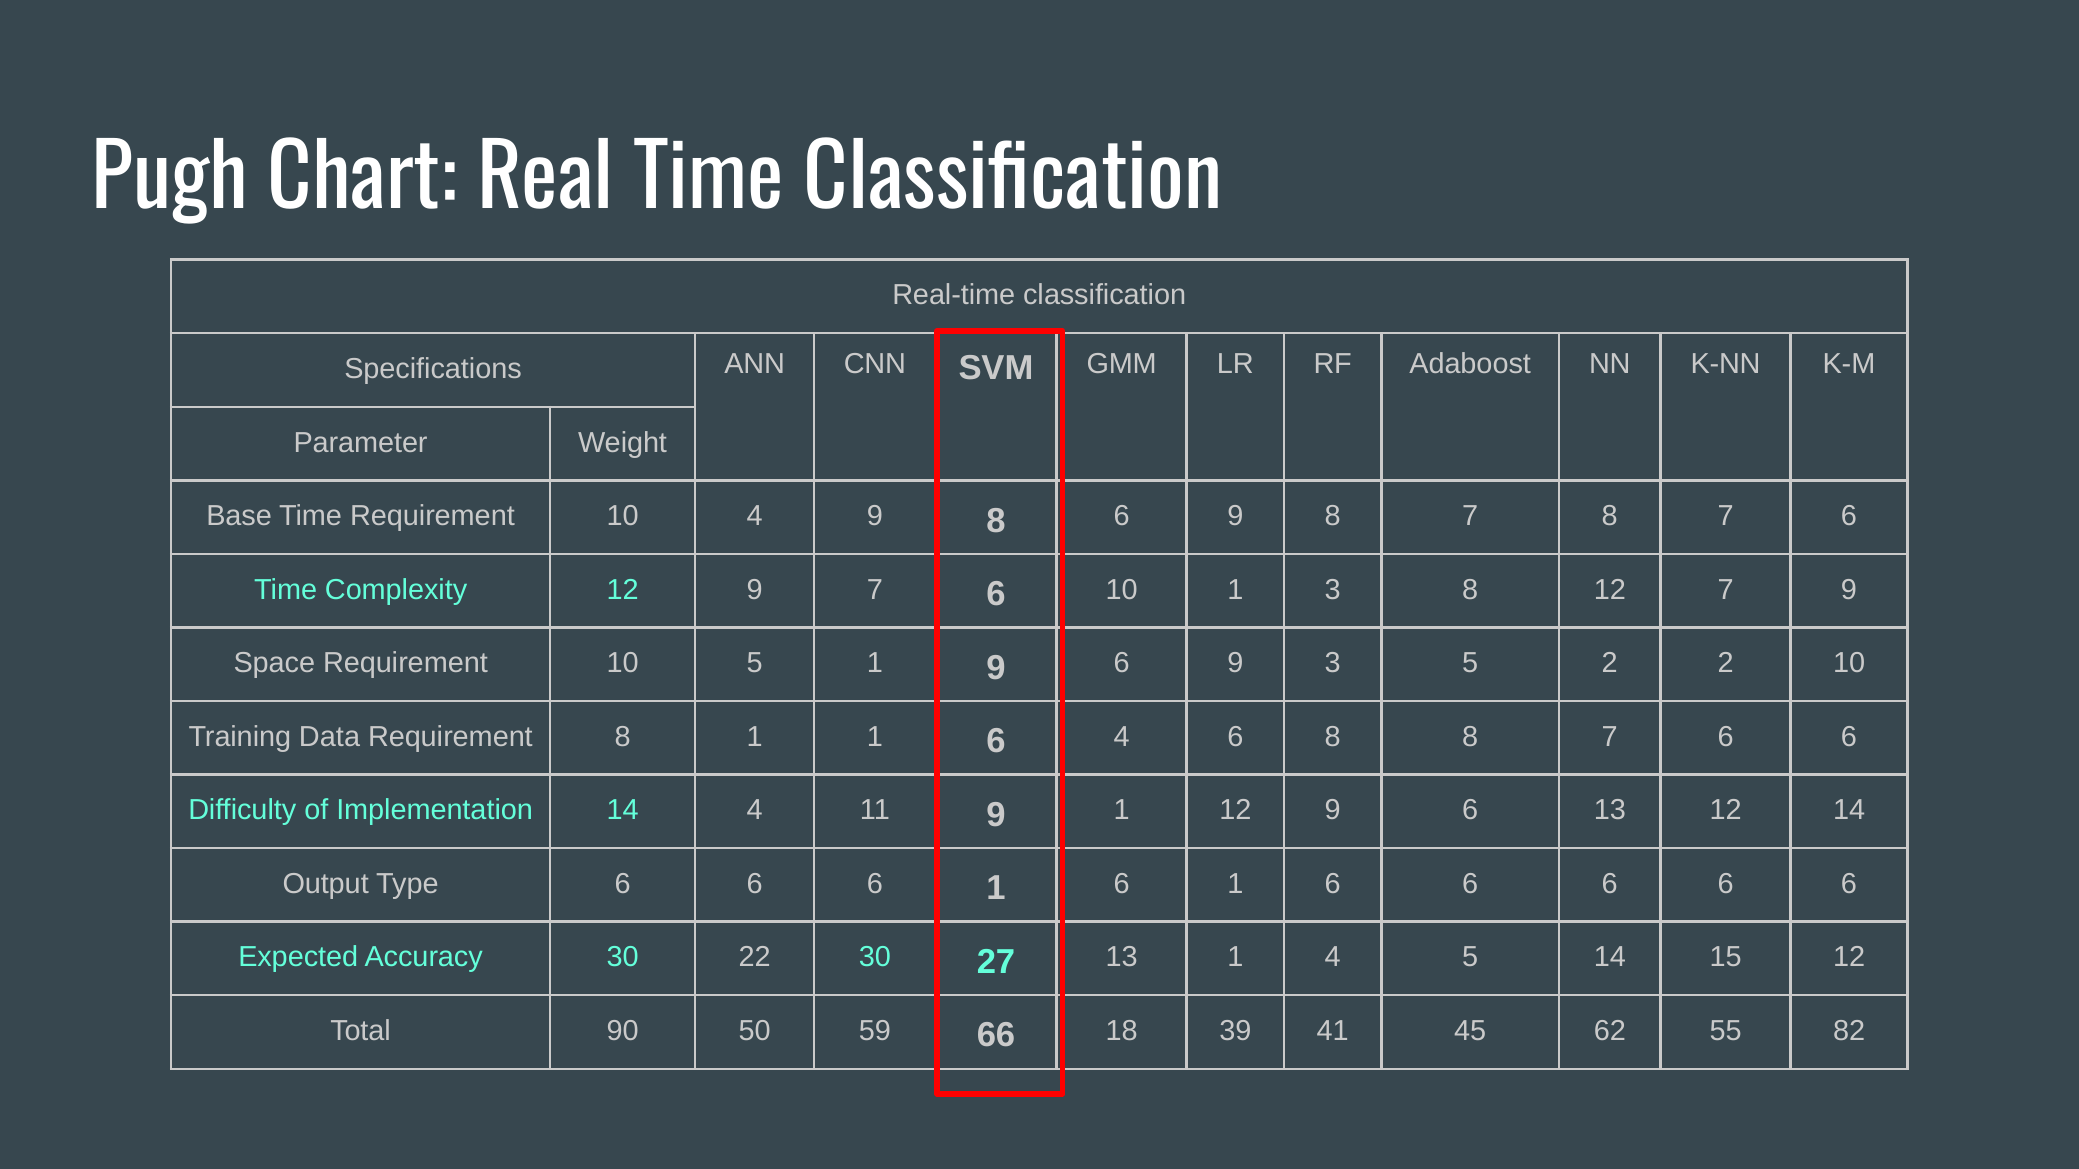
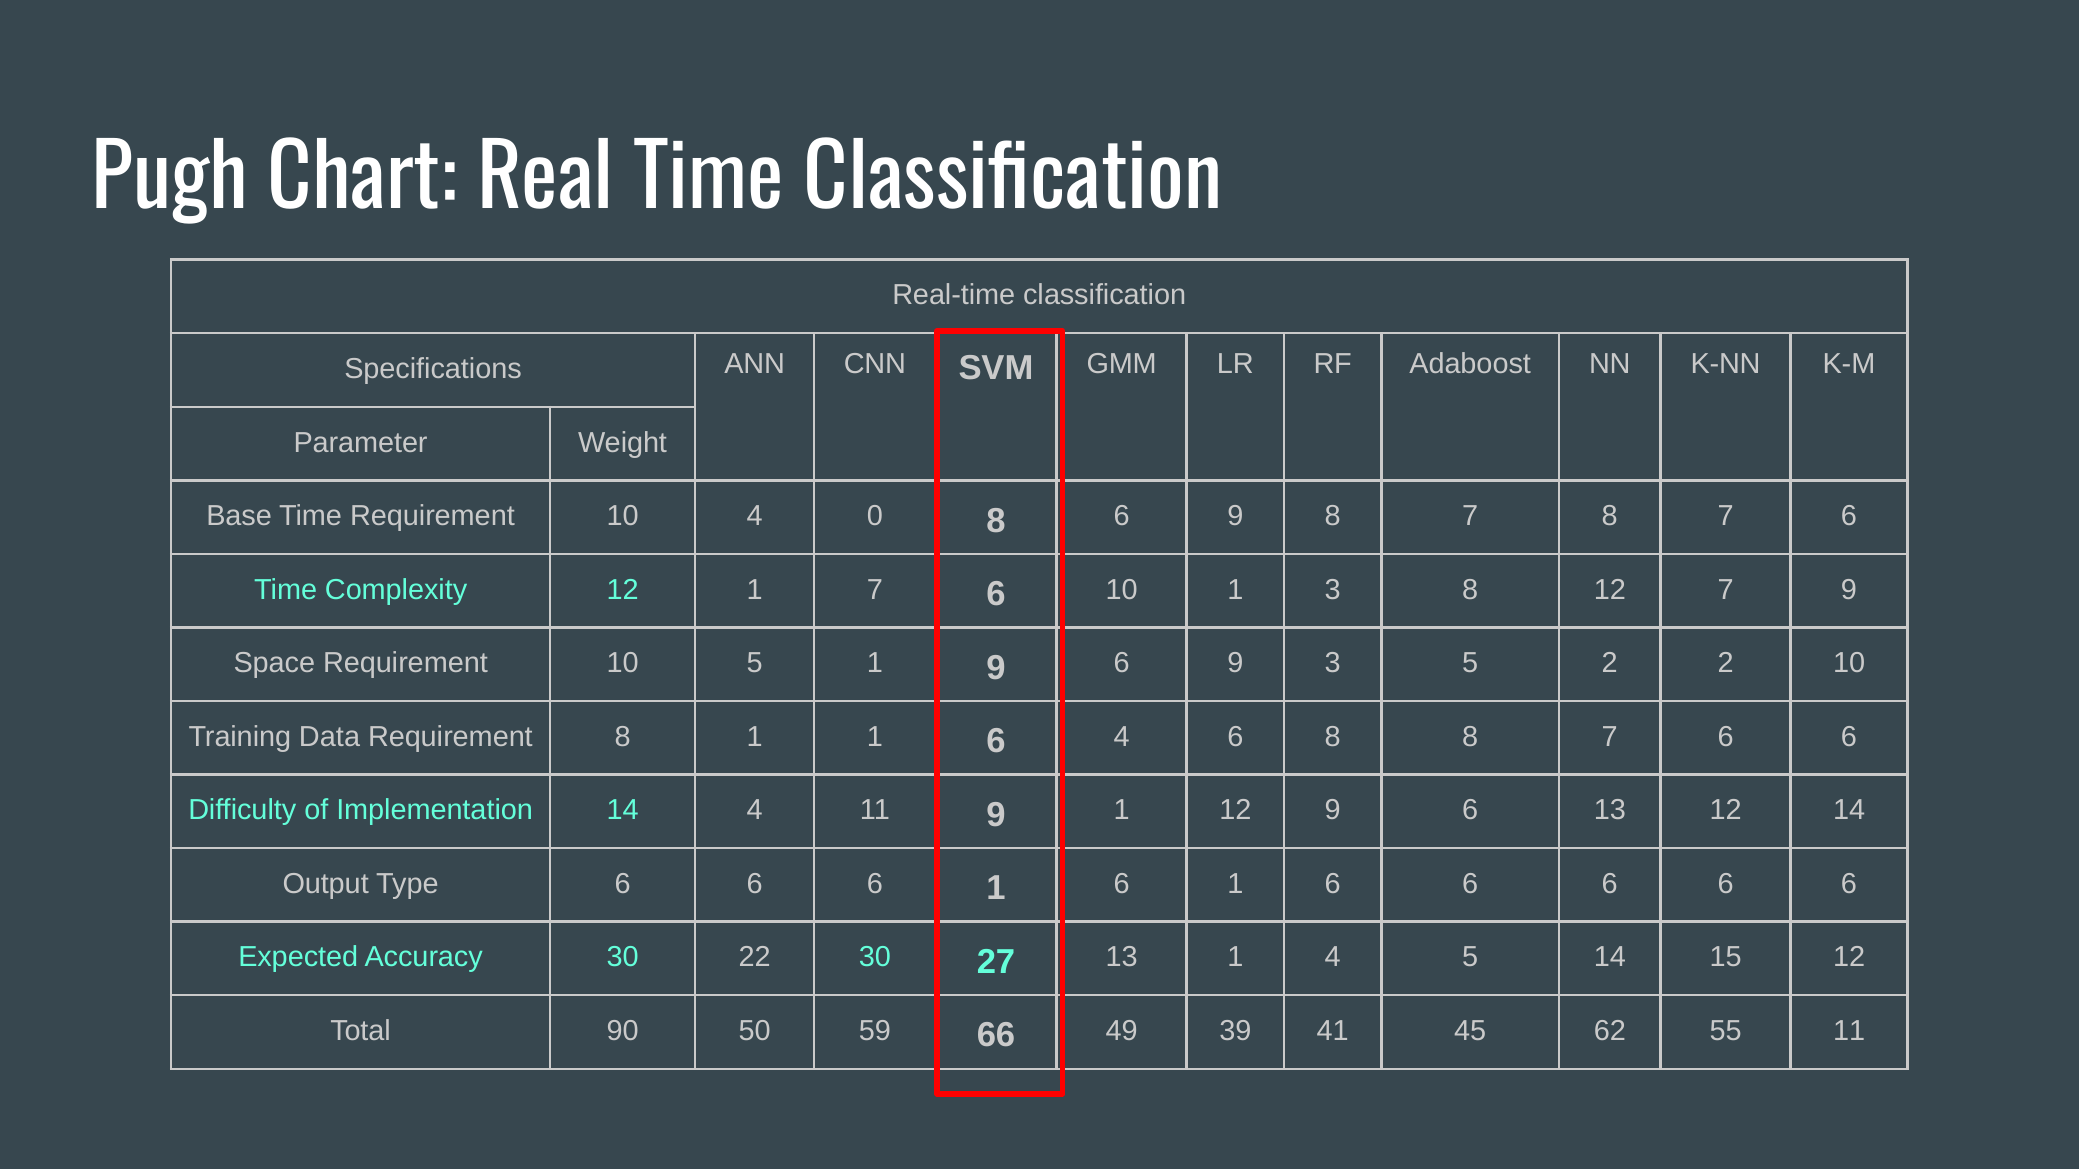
4 9: 9 -> 0
Complexity 12 9: 9 -> 1
18: 18 -> 49
55 82: 82 -> 11
